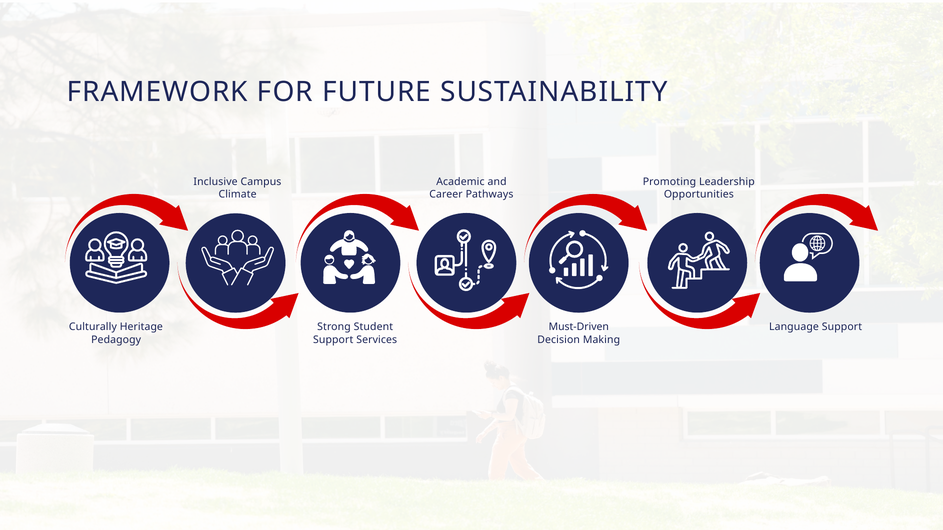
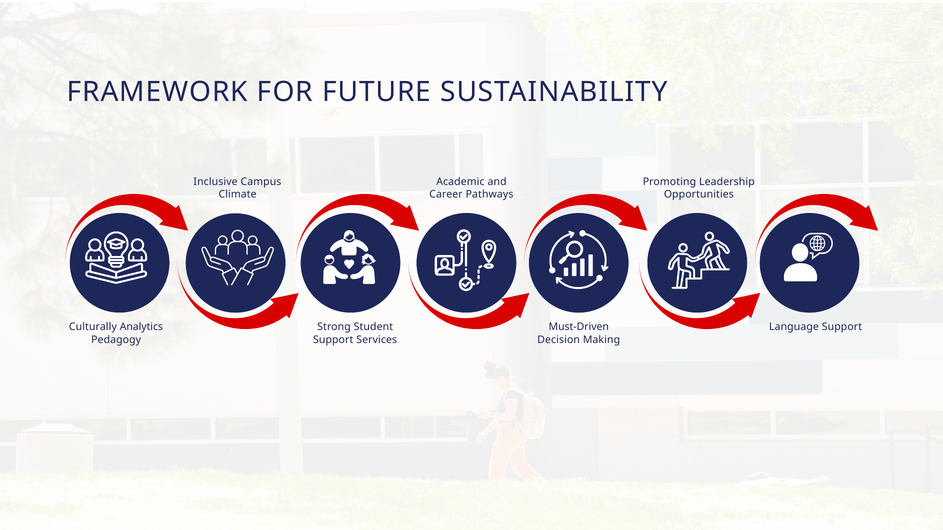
Heritage: Heritage -> Analytics
